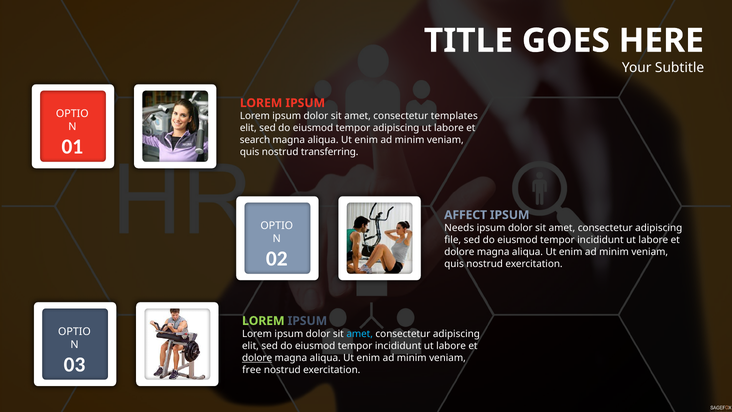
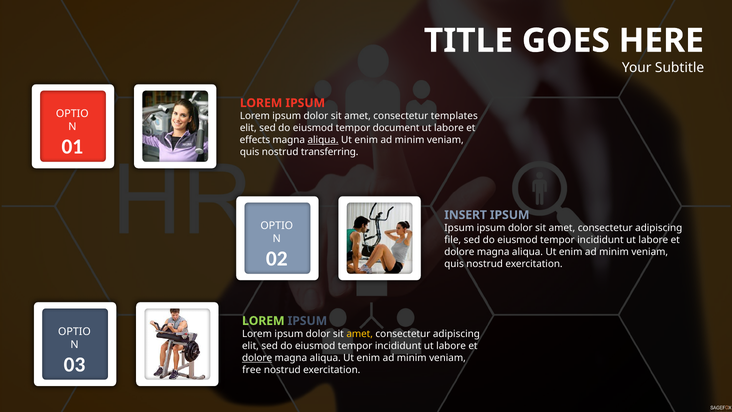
tempor adipiscing: adipiscing -> document
search: search -> effects
aliqua at (323, 140) underline: none -> present
AFFECT: AFFECT -> INSERT
Needs at (459, 228): Needs -> Ipsum
amet at (360, 334) colour: light blue -> yellow
